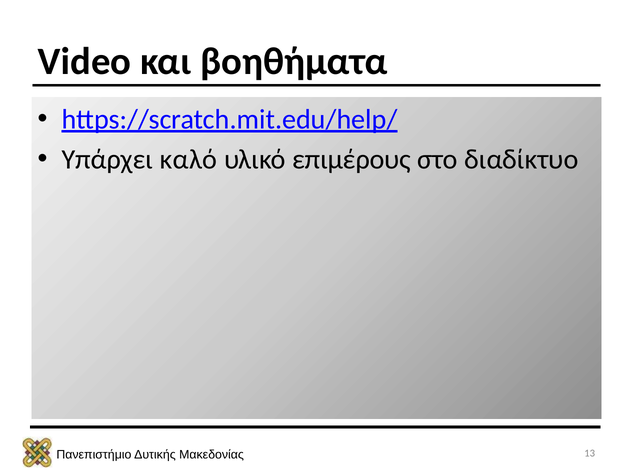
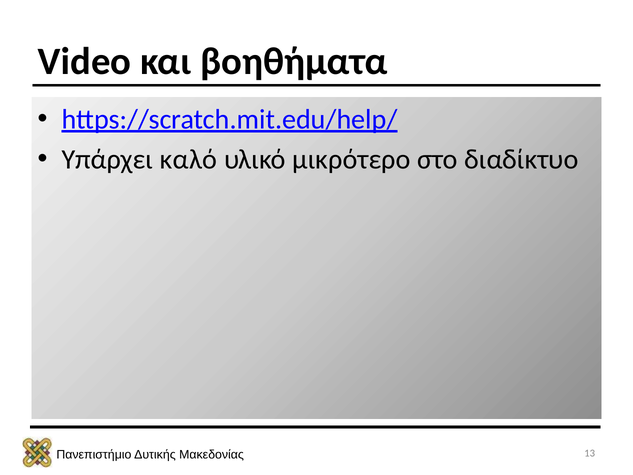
επιμέρους: επιμέρους -> μικρότερο
